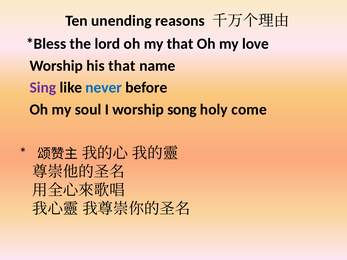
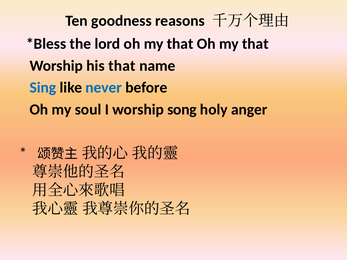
unending: unending -> goodness
love at (255, 44): love -> that
Sing colour: purple -> blue
come: come -> anger
